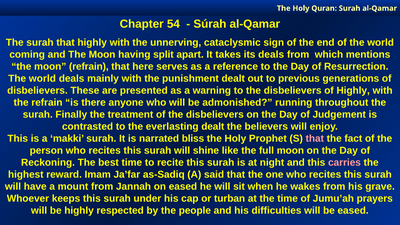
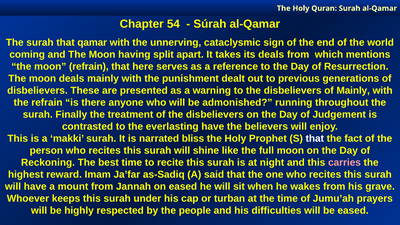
that highly: highly -> qamar
world at (42, 79): world -> moon
of Highly: Highly -> Mainly
everlasting dealt: dealt -> have
that at (315, 139) colour: pink -> white
